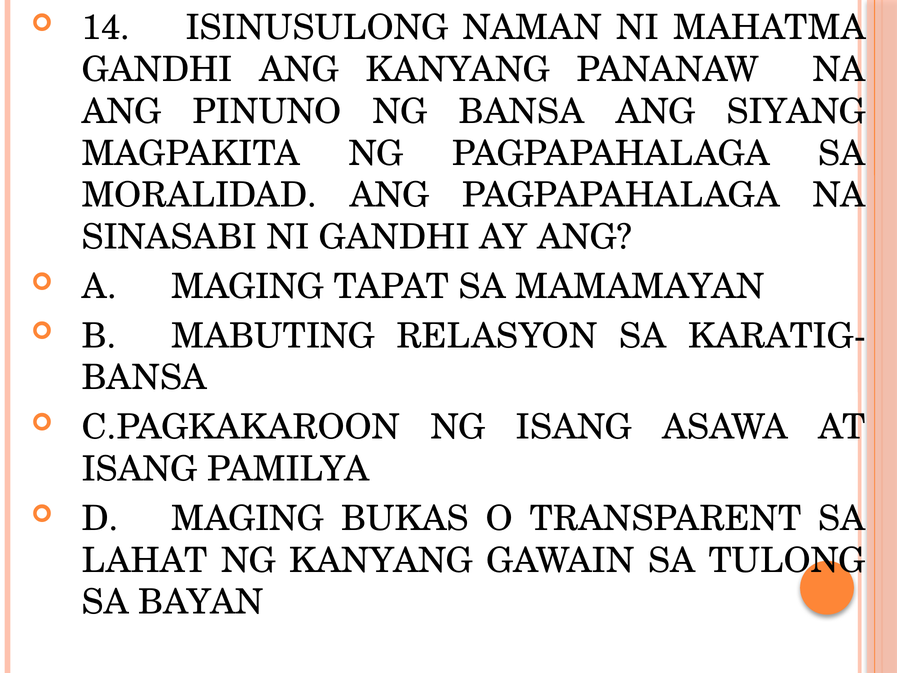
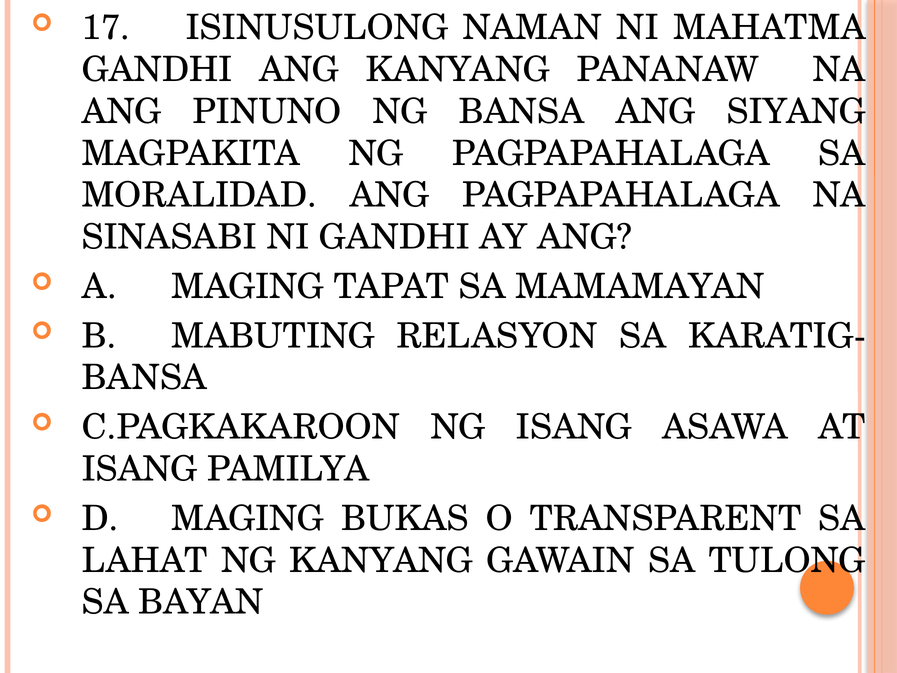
14: 14 -> 17
